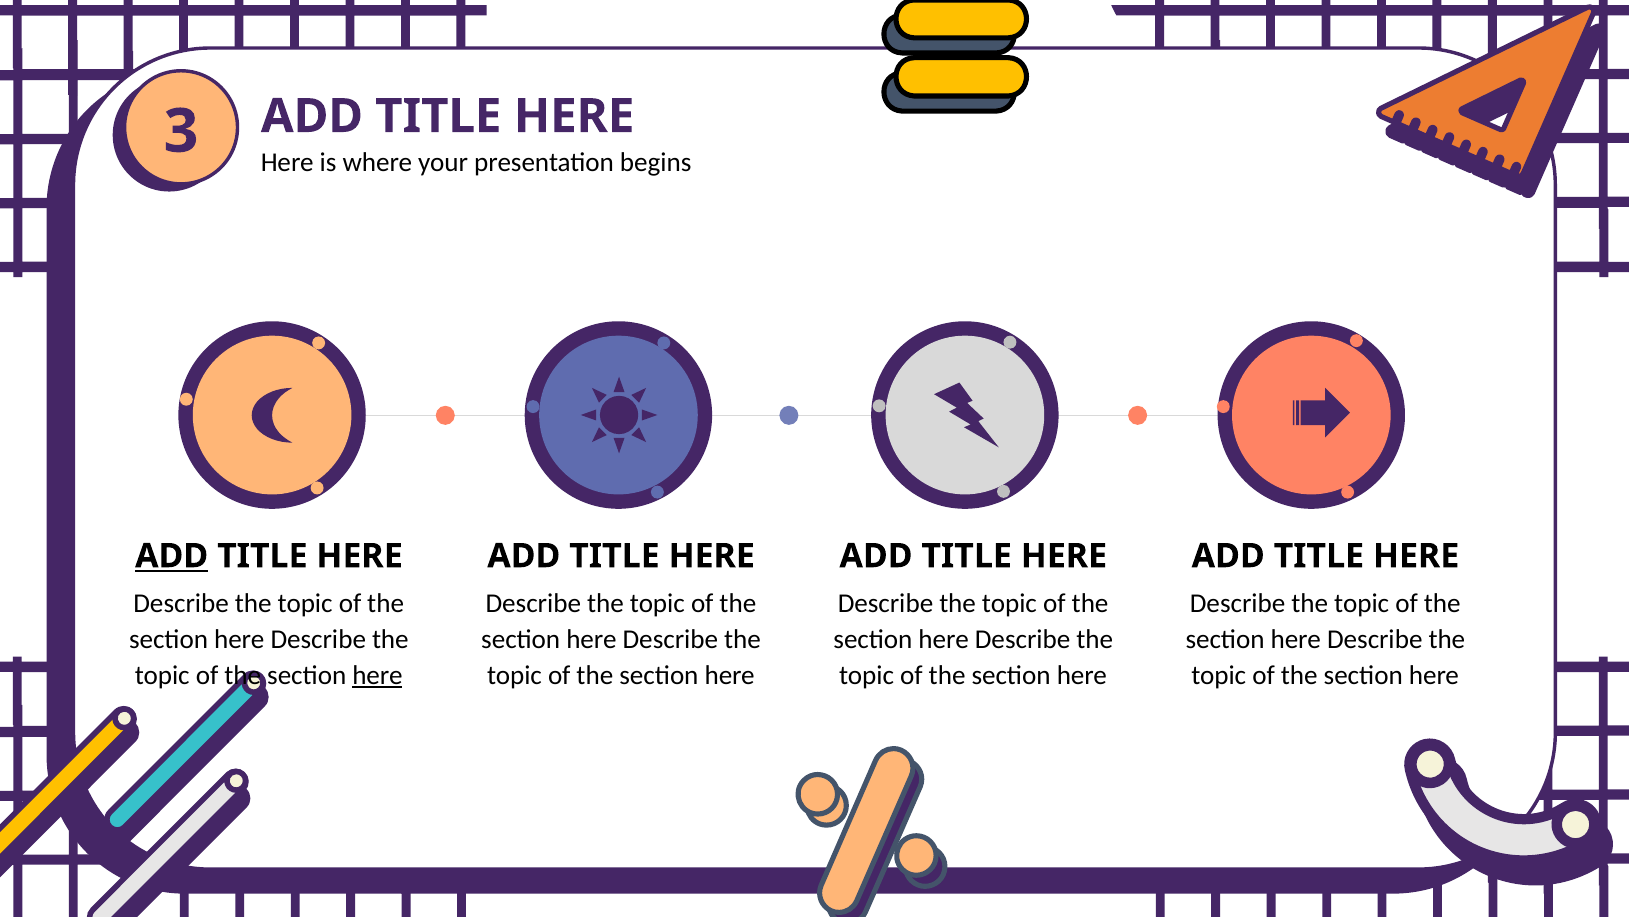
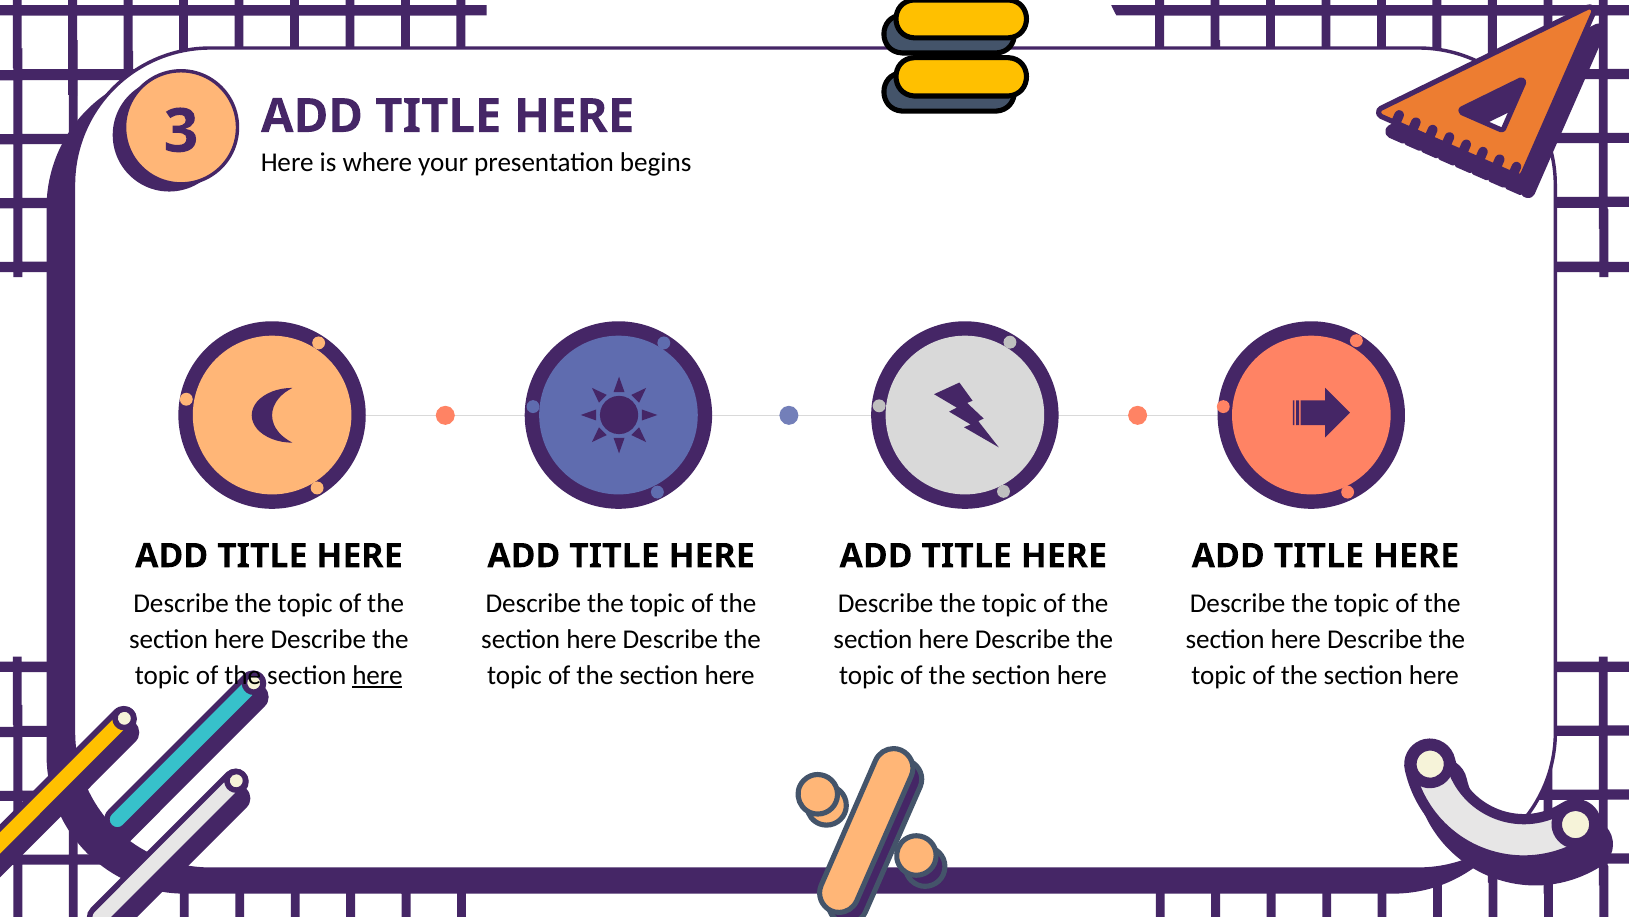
ADD at (172, 556) underline: present -> none
